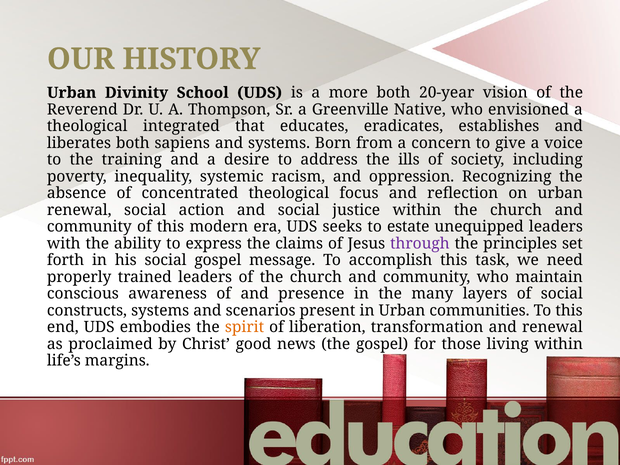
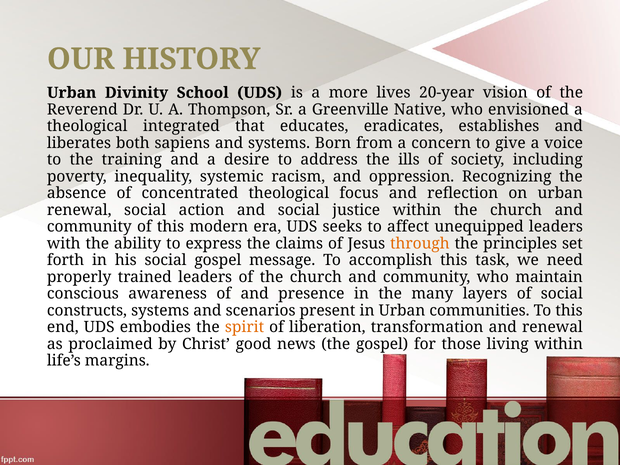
more both: both -> lives
estate: estate -> affect
through colour: purple -> orange
